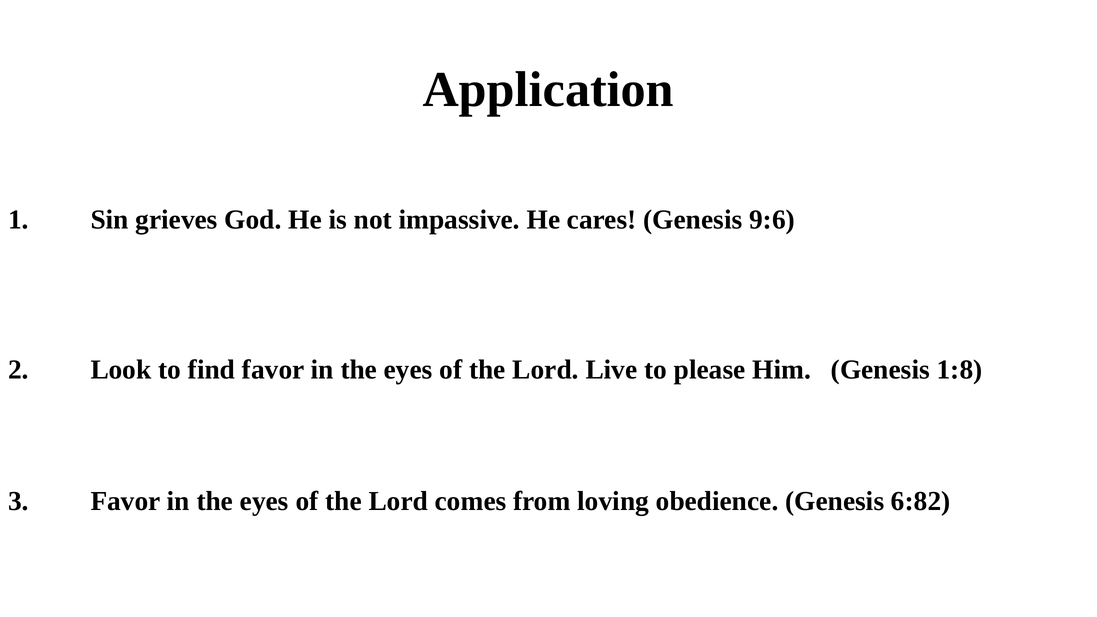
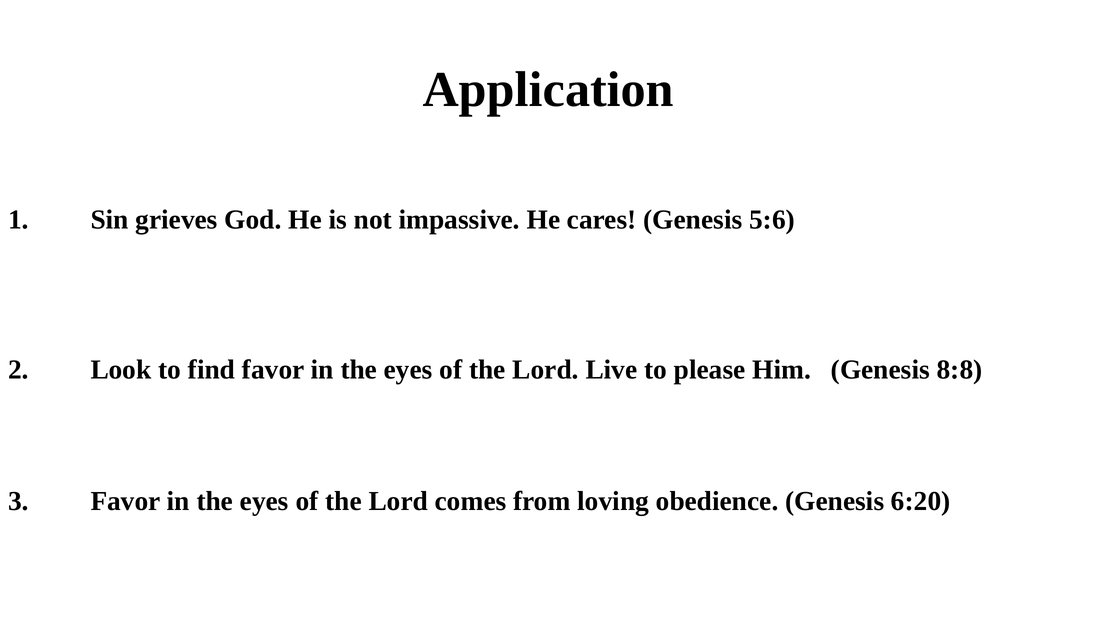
9:6: 9:6 -> 5:6
1:8: 1:8 -> 8:8
6:82: 6:82 -> 6:20
